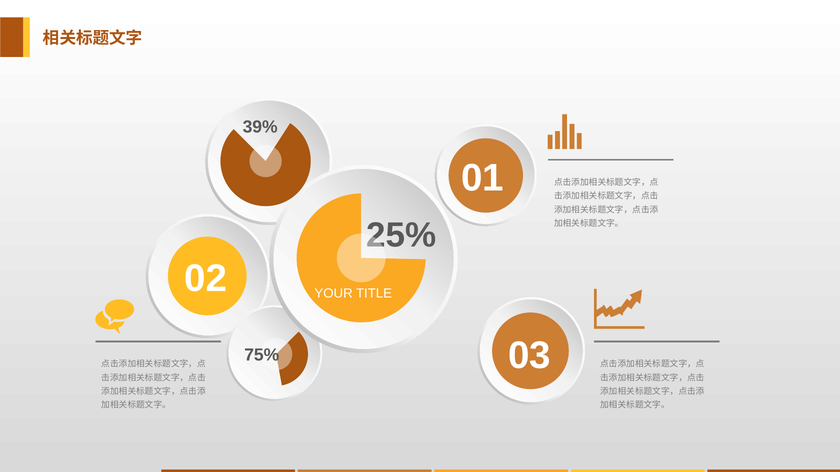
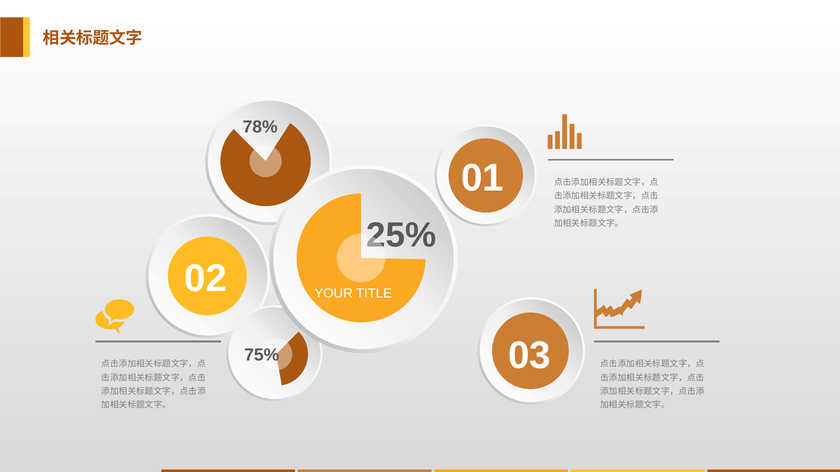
39%: 39% -> 78%
